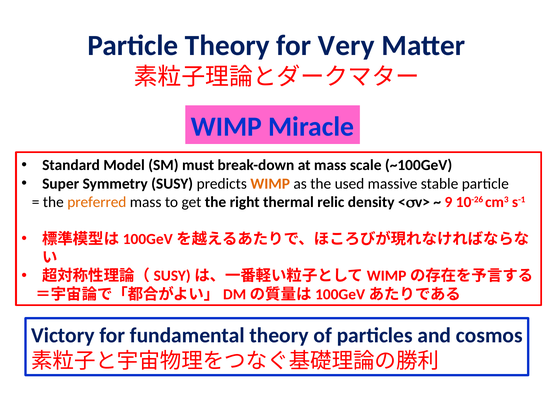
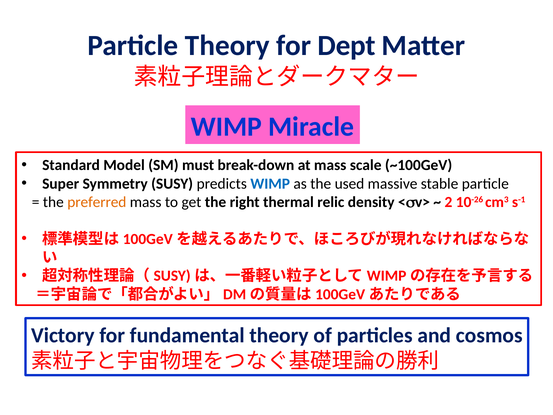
Very: Very -> Dept
WIMP at (270, 184) colour: orange -> blue
9: 9 -> 2
